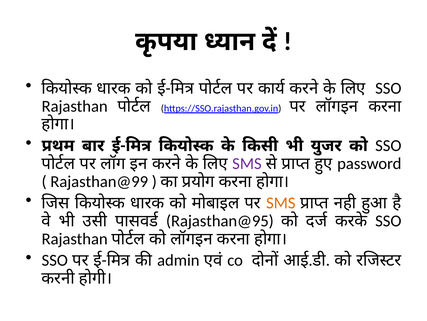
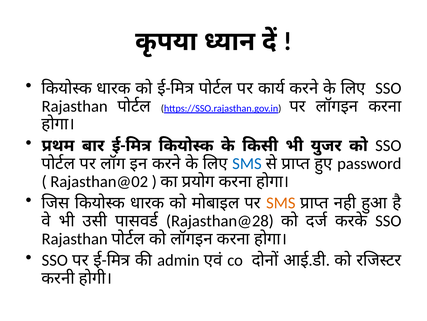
SMS at (247, 163) colour: purple -> blue
Rajasthan@99: Rajasthan@99 -> Rajasthan@02
Rajasthan@95: Rajasthan@95 -> Rajasthan@28
